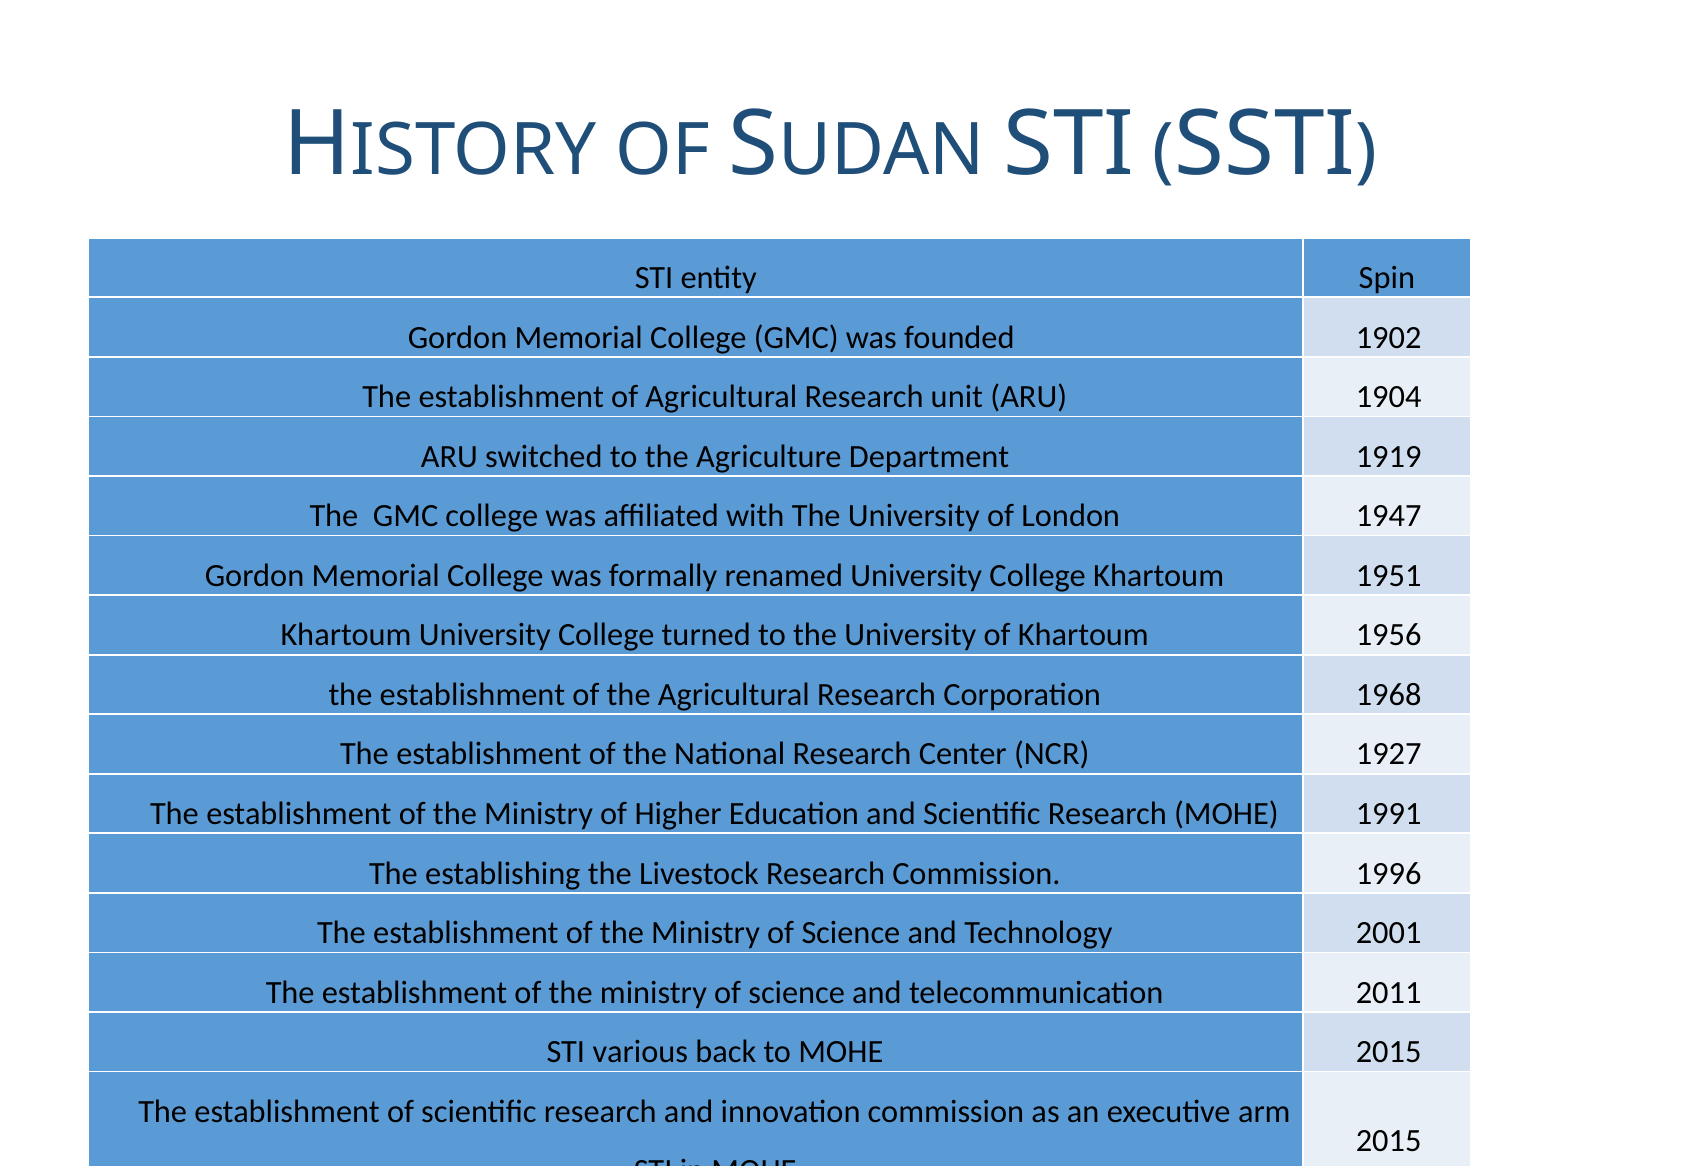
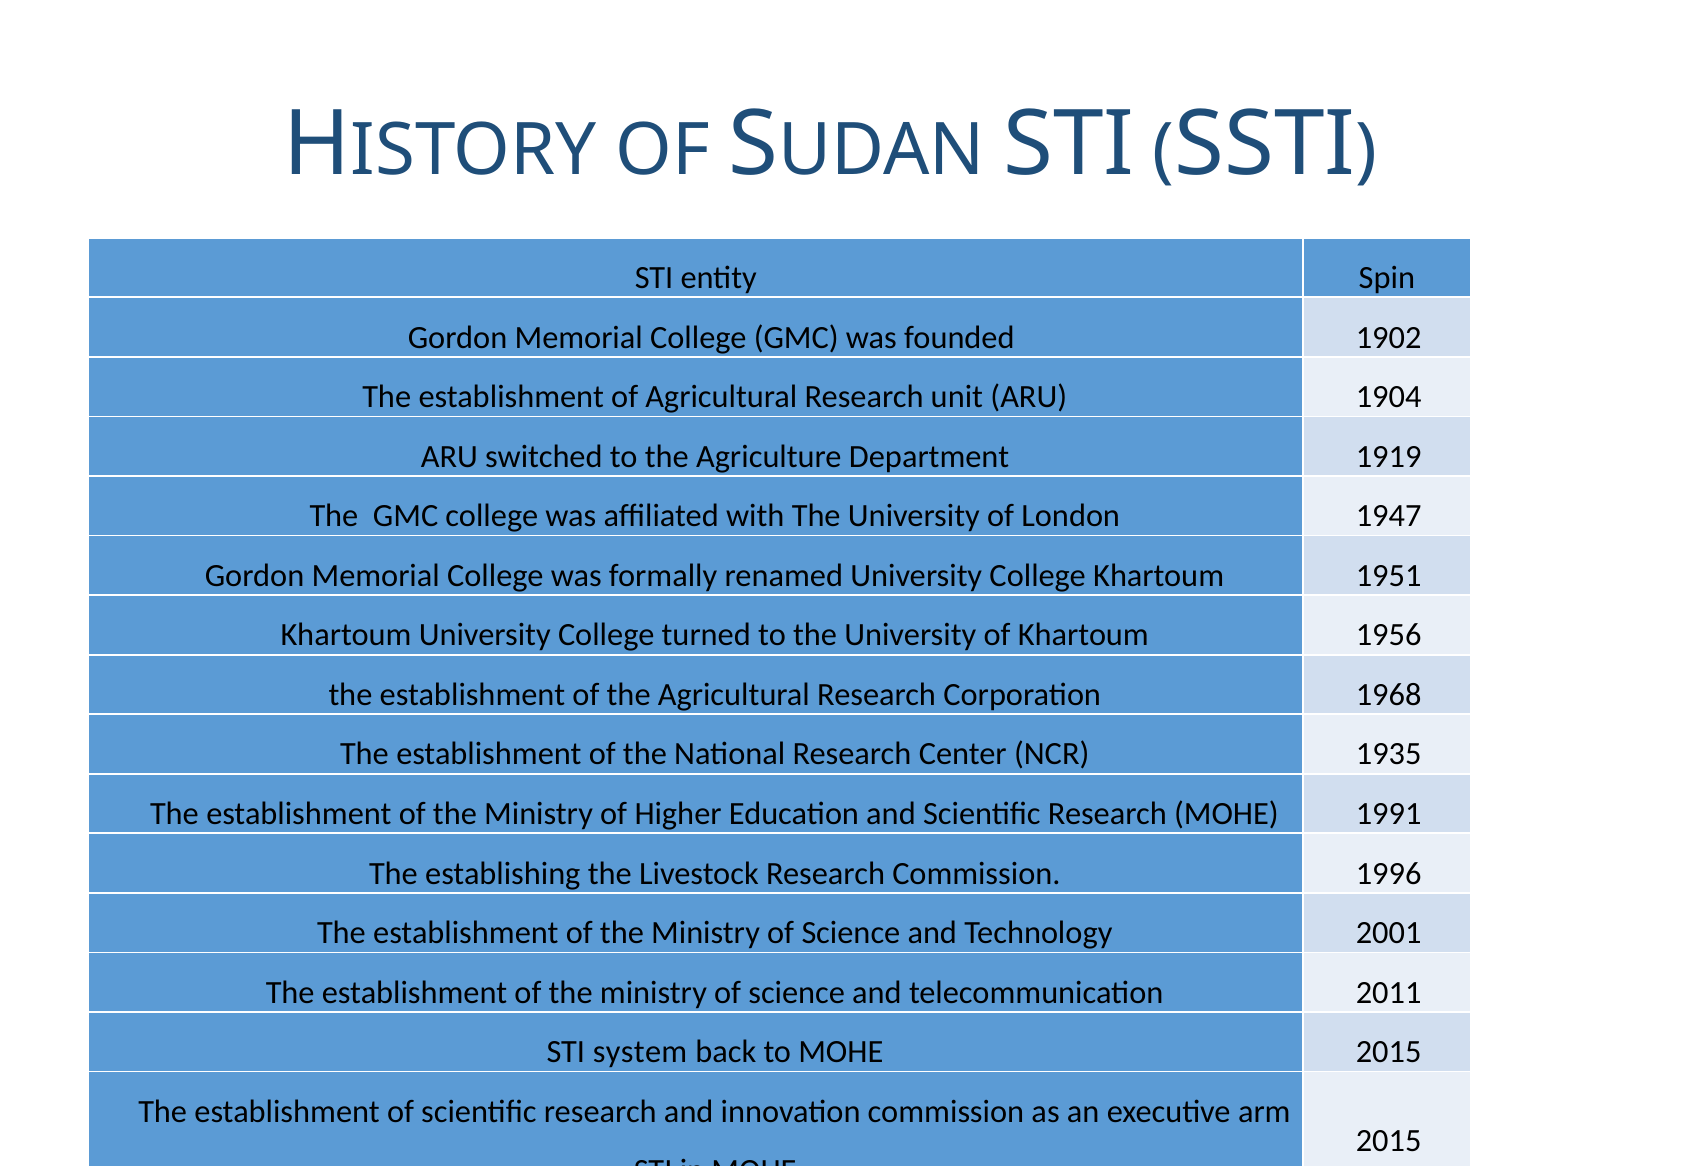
1927: 1927 -> 1935
various: various -> system
